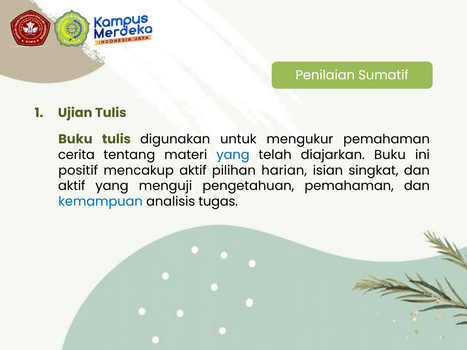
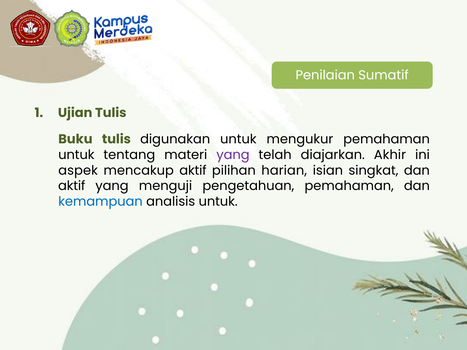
cerita at (76, 155): cerita -> untuk
yang at (233, 155) colour: blue -> purple
diajarkan Buku: Buku -> Akhir
positif: positif -> aspek
analisis tugas: tugas -> untuk
